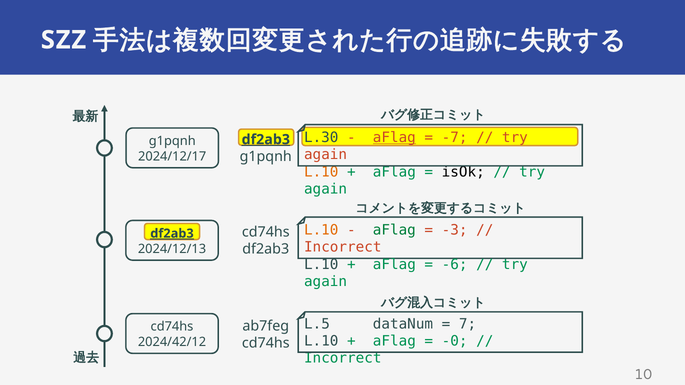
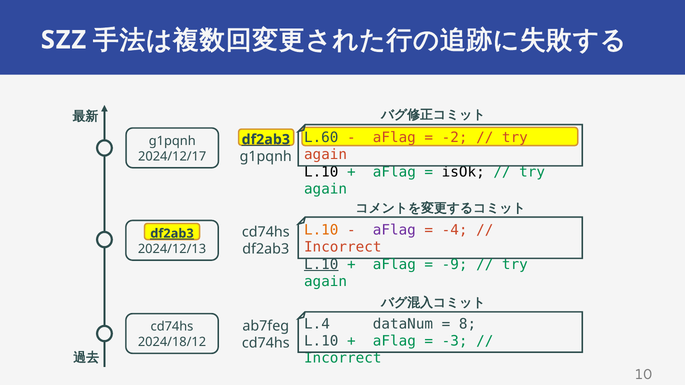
L.30: L.30 -> L.60
aFlag at (394, 138) underline: present -> none
-7: -7 -> -2
L.10 at (321, 172) colour: orange -> black
aFlag at (394, 230) colour: green -> purple
-3: -3 -> -4
L.10 at (321, 265) underline: none -> present
-6: -6 -> -9
L.5: L.5 -> L.4
7: 7 -> 8
-0: -0 -> -3
2024/42/12: 2024/42/12 -> 2024/18/12
